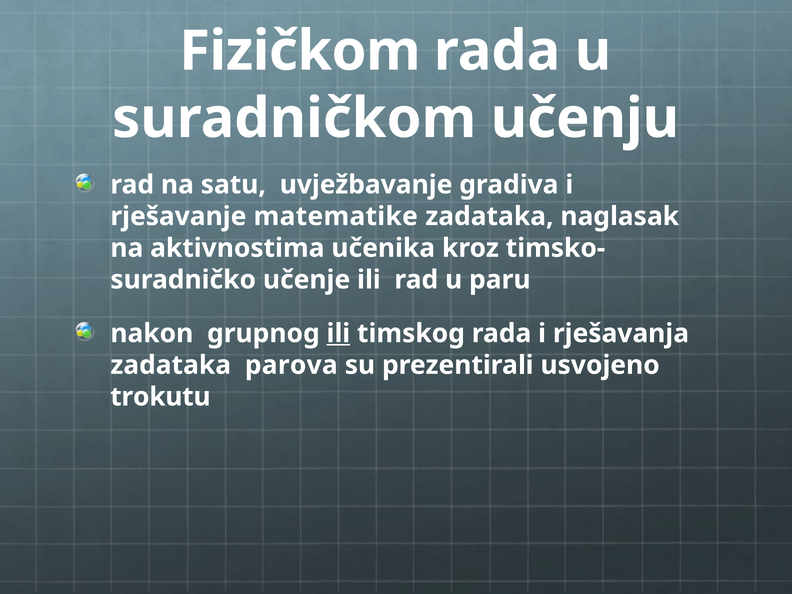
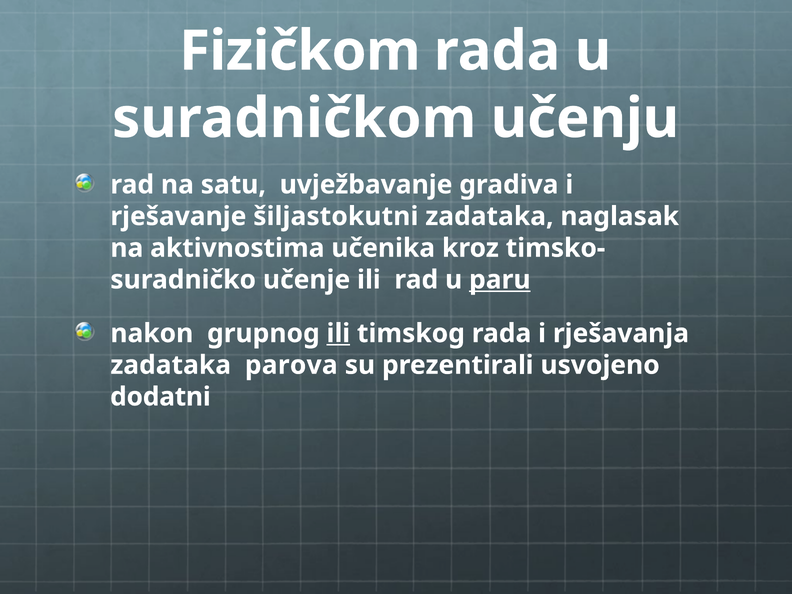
matematike: matematike -> šiljastokutni
paru underline: none -> present
trokutu: trokutu -> dodatni
